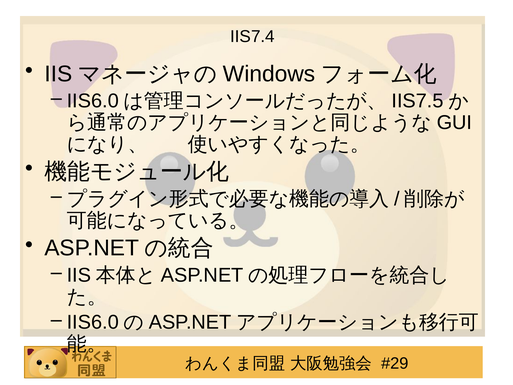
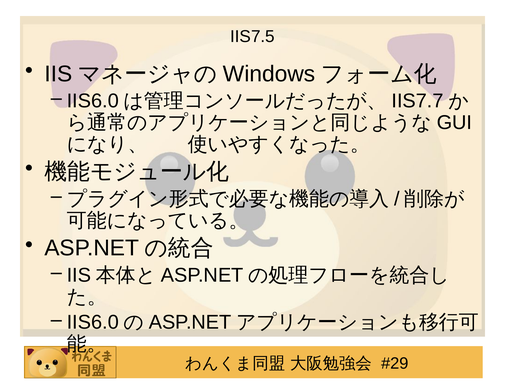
IIS7.4: IIS7.4 -> IIS7.5
IIS7.5: IIS7.5 -> IIS7.7
